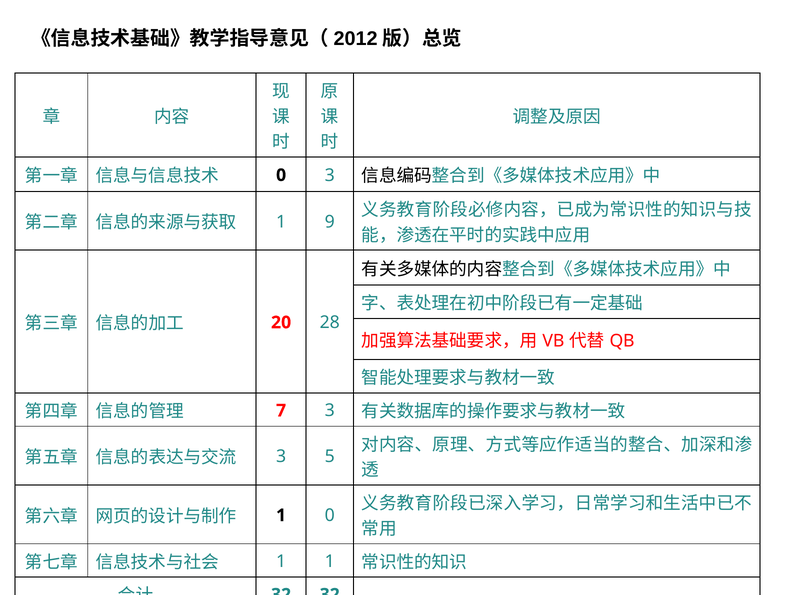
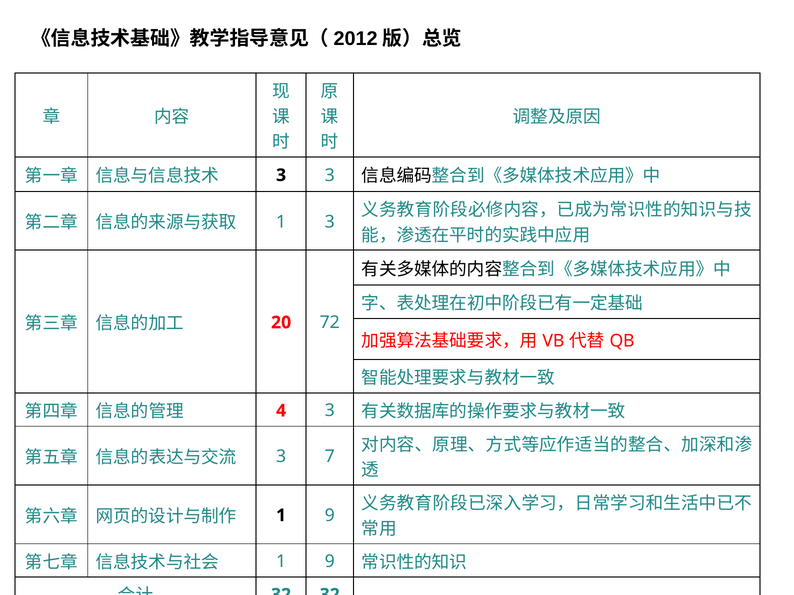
0 at (281, 175): 0 -> 3
1 9: 9 -> 3
28: 28 -> 72
7: 7 -> 4
5: 5 -> 7
0 at (330, 516): 0 -> 9
1 at (330, 562): 1 -> 9
